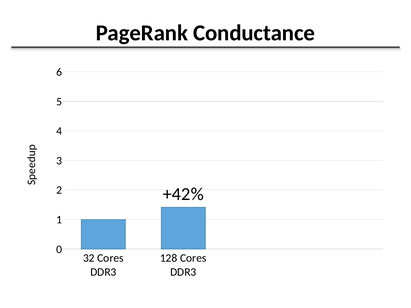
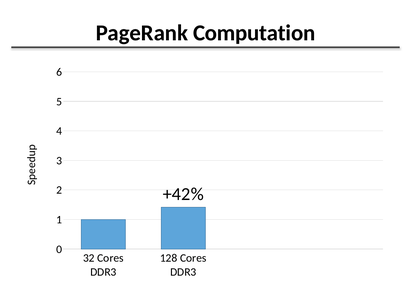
Conductance: Conductance -> Computation
